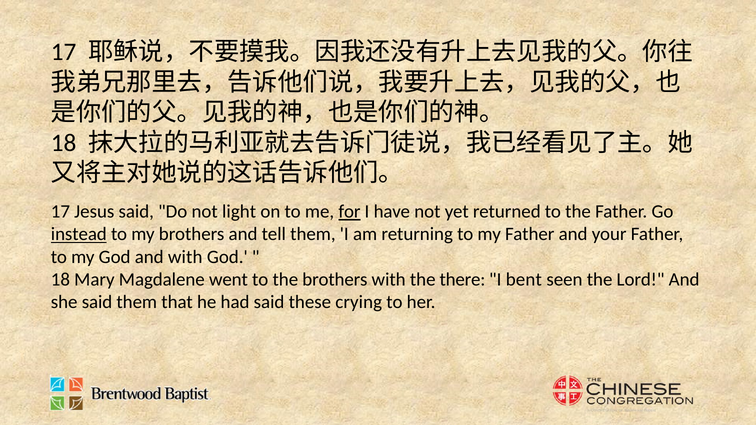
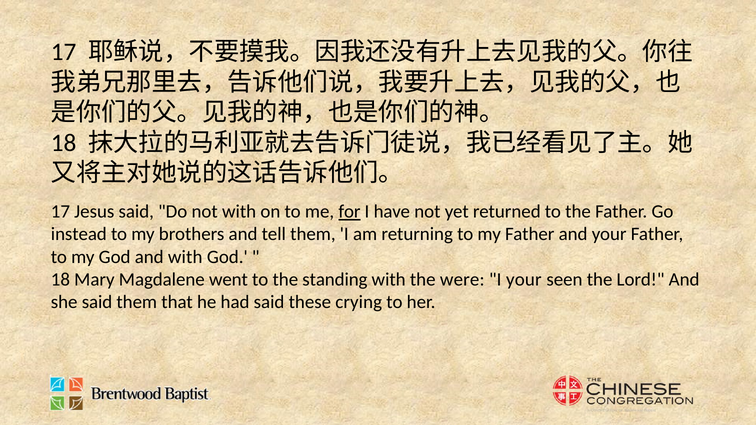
not light: light -> with
instead underline: present -> none
the brothers: brothers -> standing
there: there -> were
I bent: bent -> your
